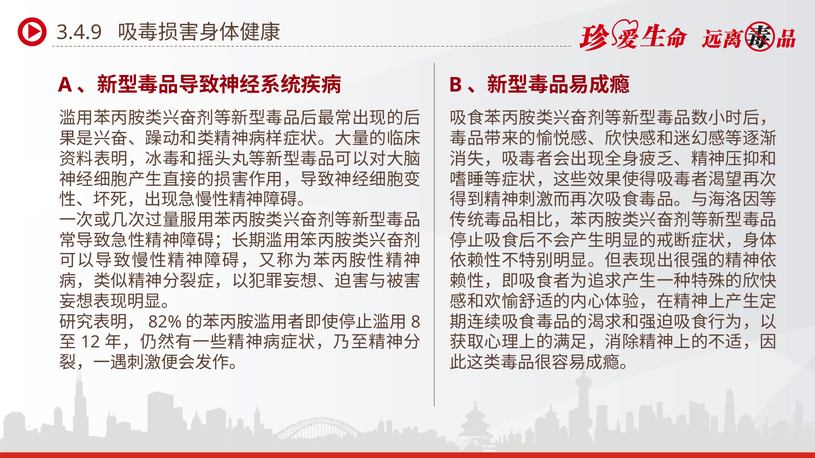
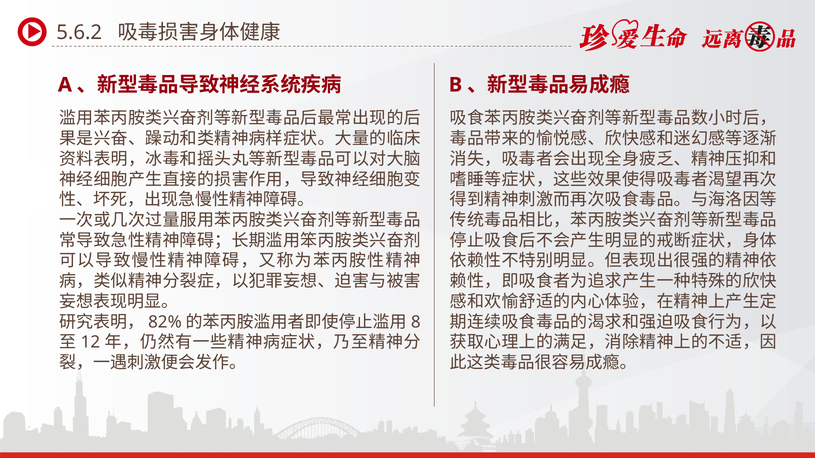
3.4.9: 3.4.9 -> 5.6.2
